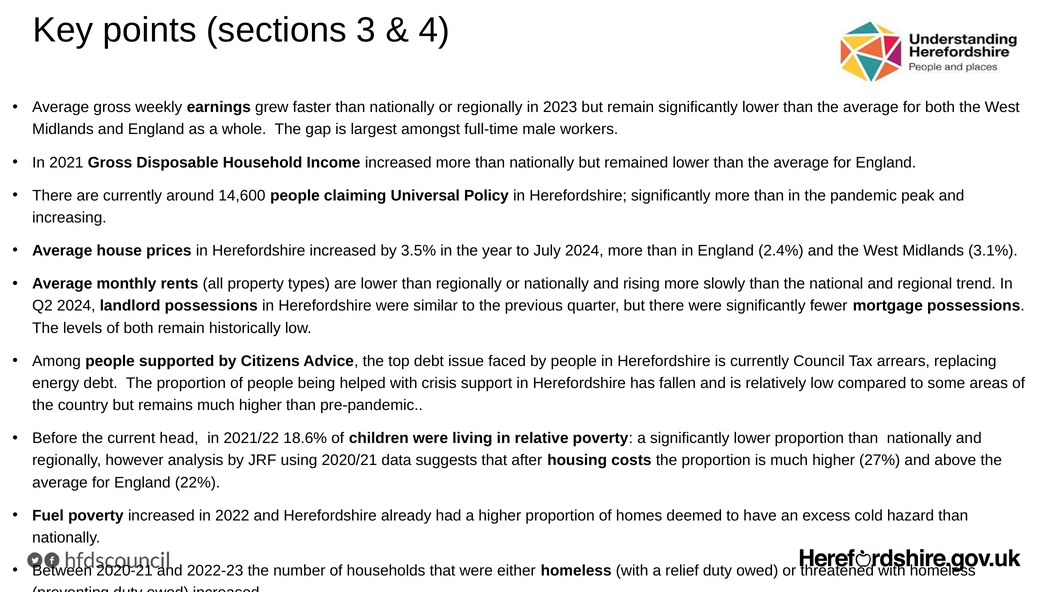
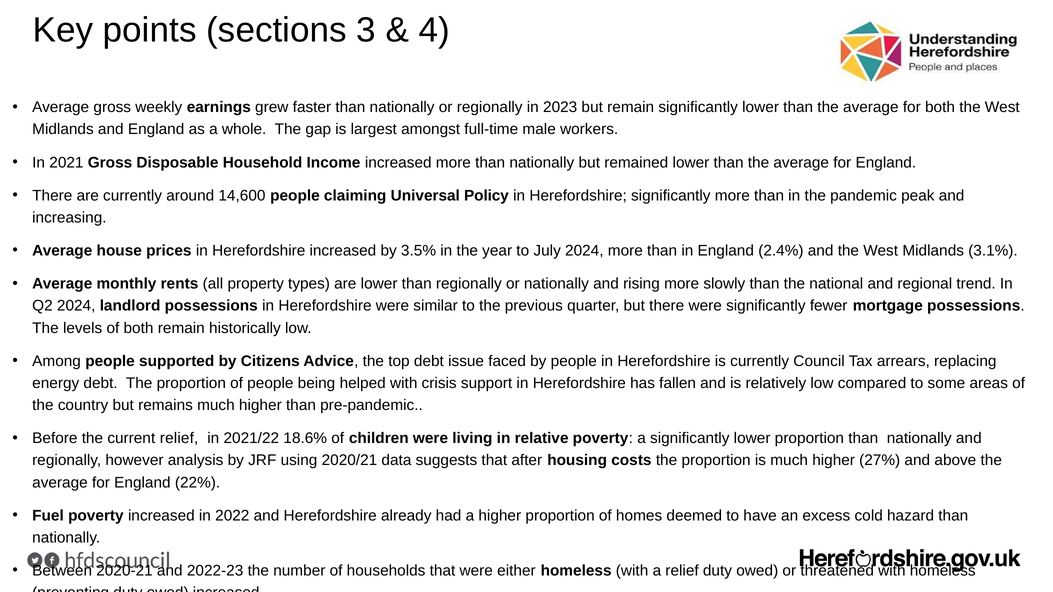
current head: head -> relief
